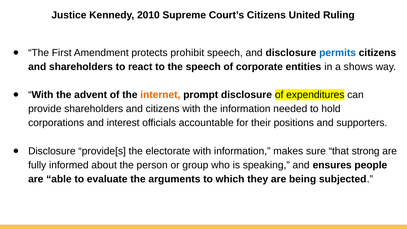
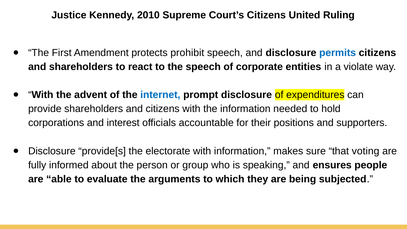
shows: shows -> violate
internet colour: orange -> blue
strong: strong -> voting
